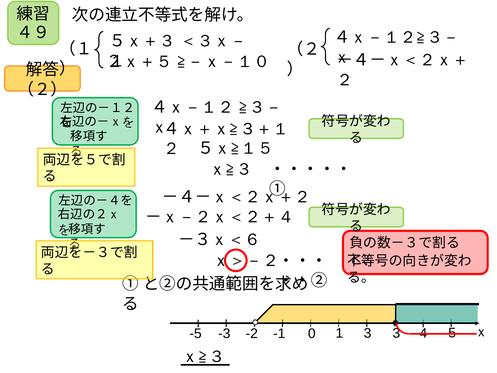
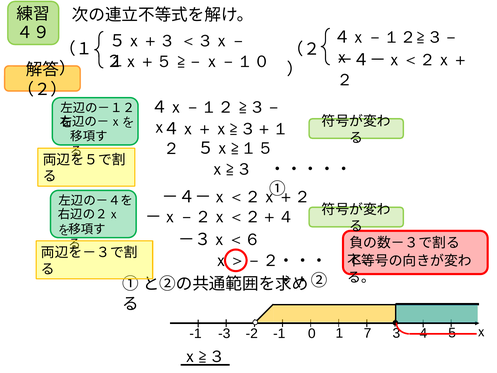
-5 at (196, 334): -5 -> -1
1 3: 3 -> 7
